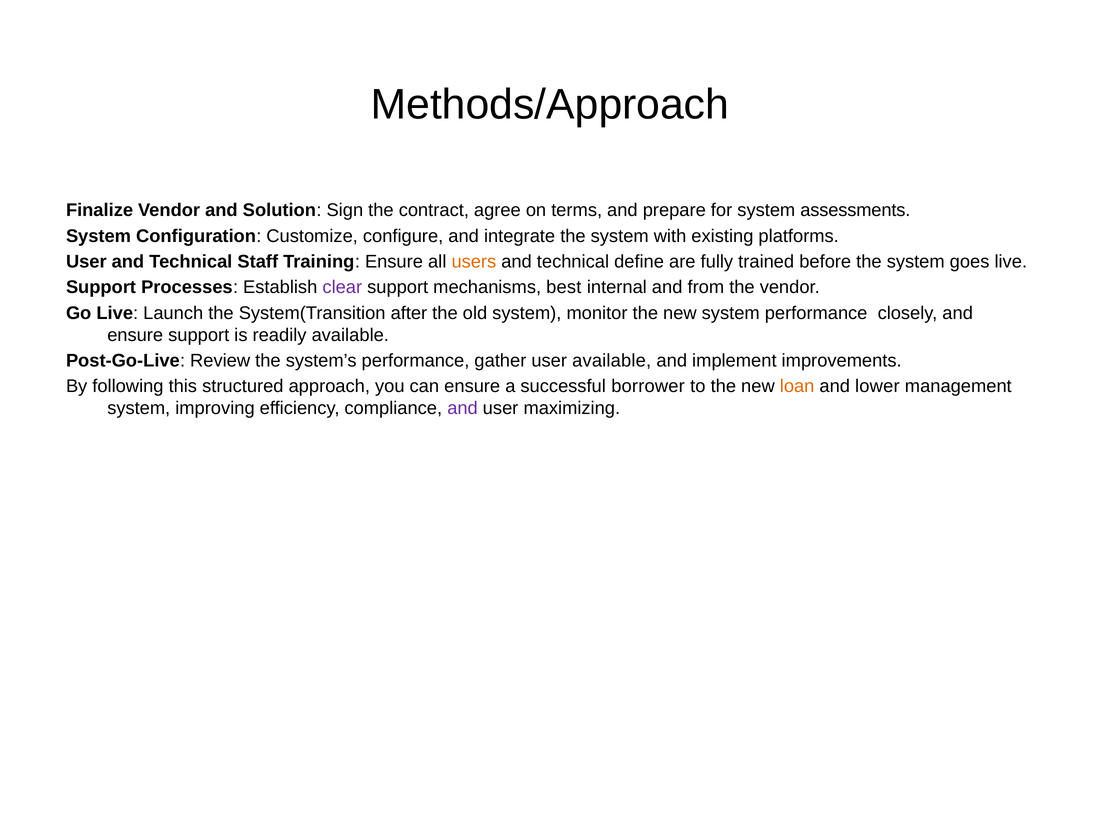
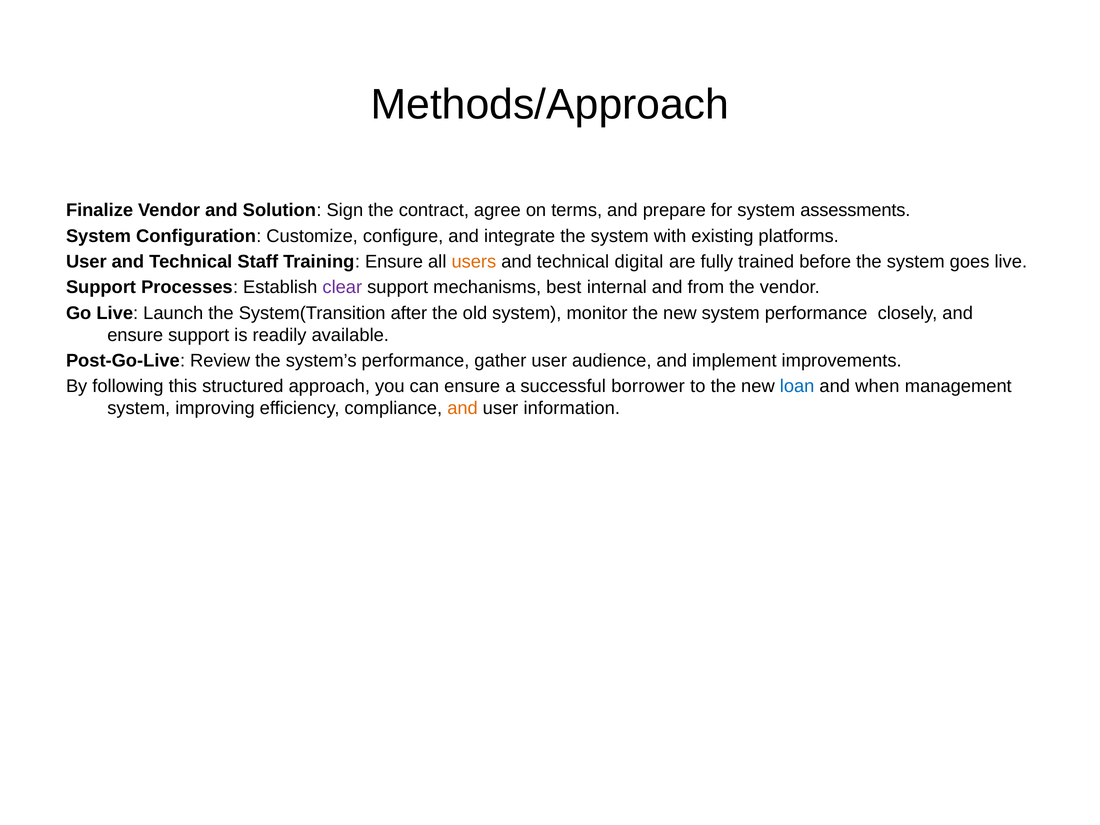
define: define -> digital
user available: available -> audience
loan colour: orange -> blue
lower: lower -> when
and at (463, 408) colour: purple -> orange
maximizing: maximizing -> information
